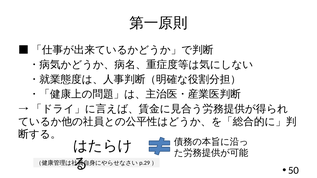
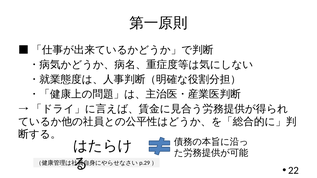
50: 50 -> 22
